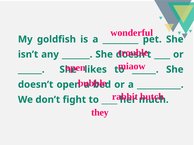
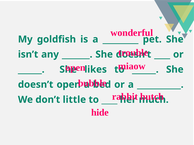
fight: fight -> little
they: they -> hide
